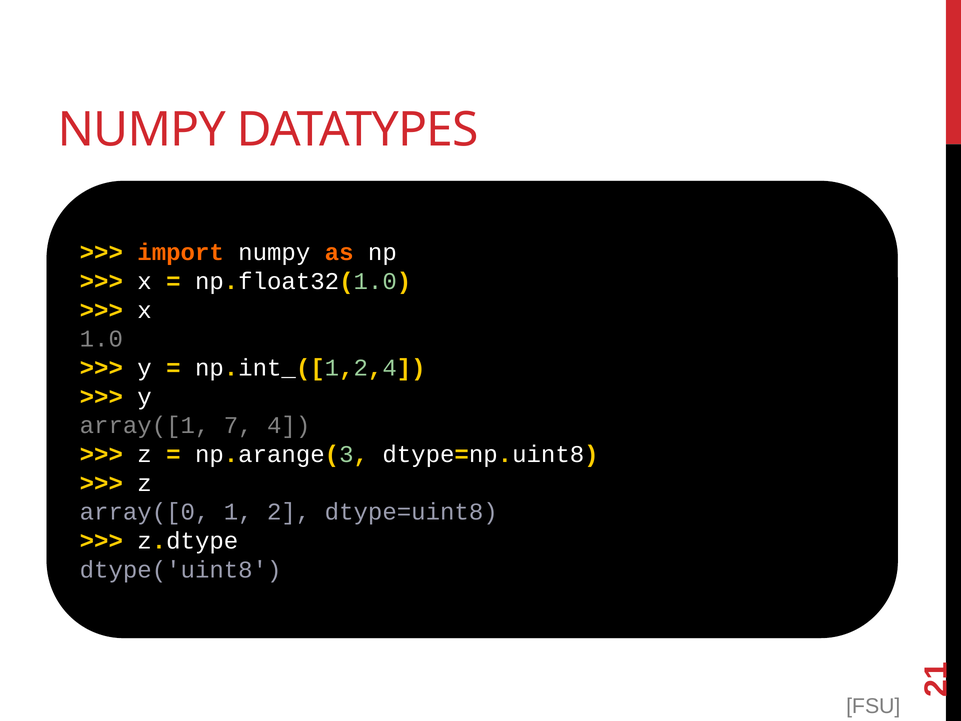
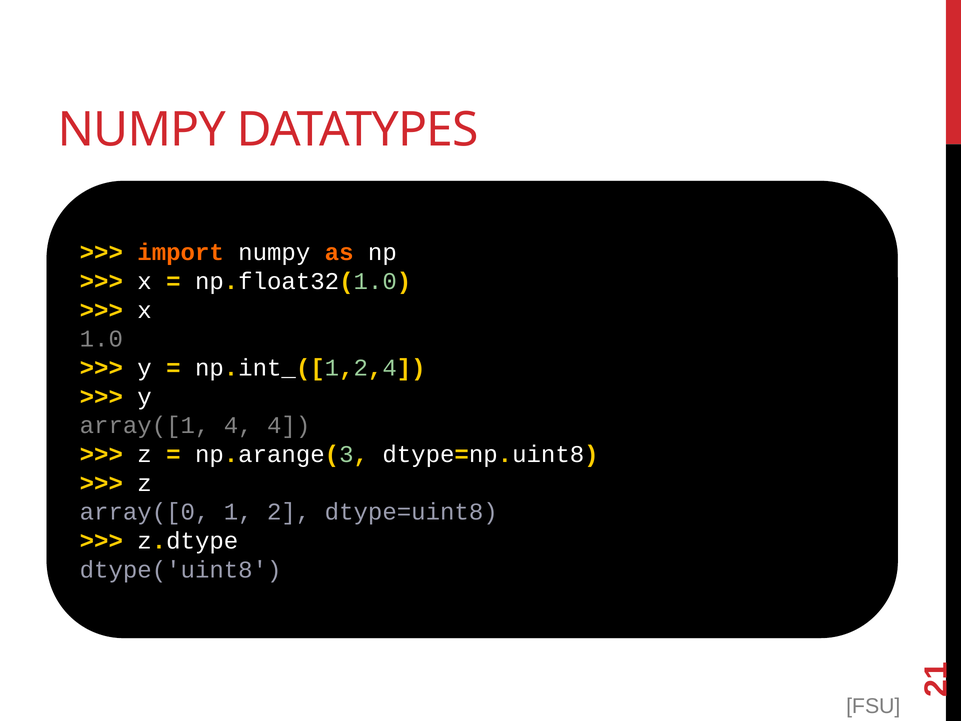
array([1 7: 7 -> 4
